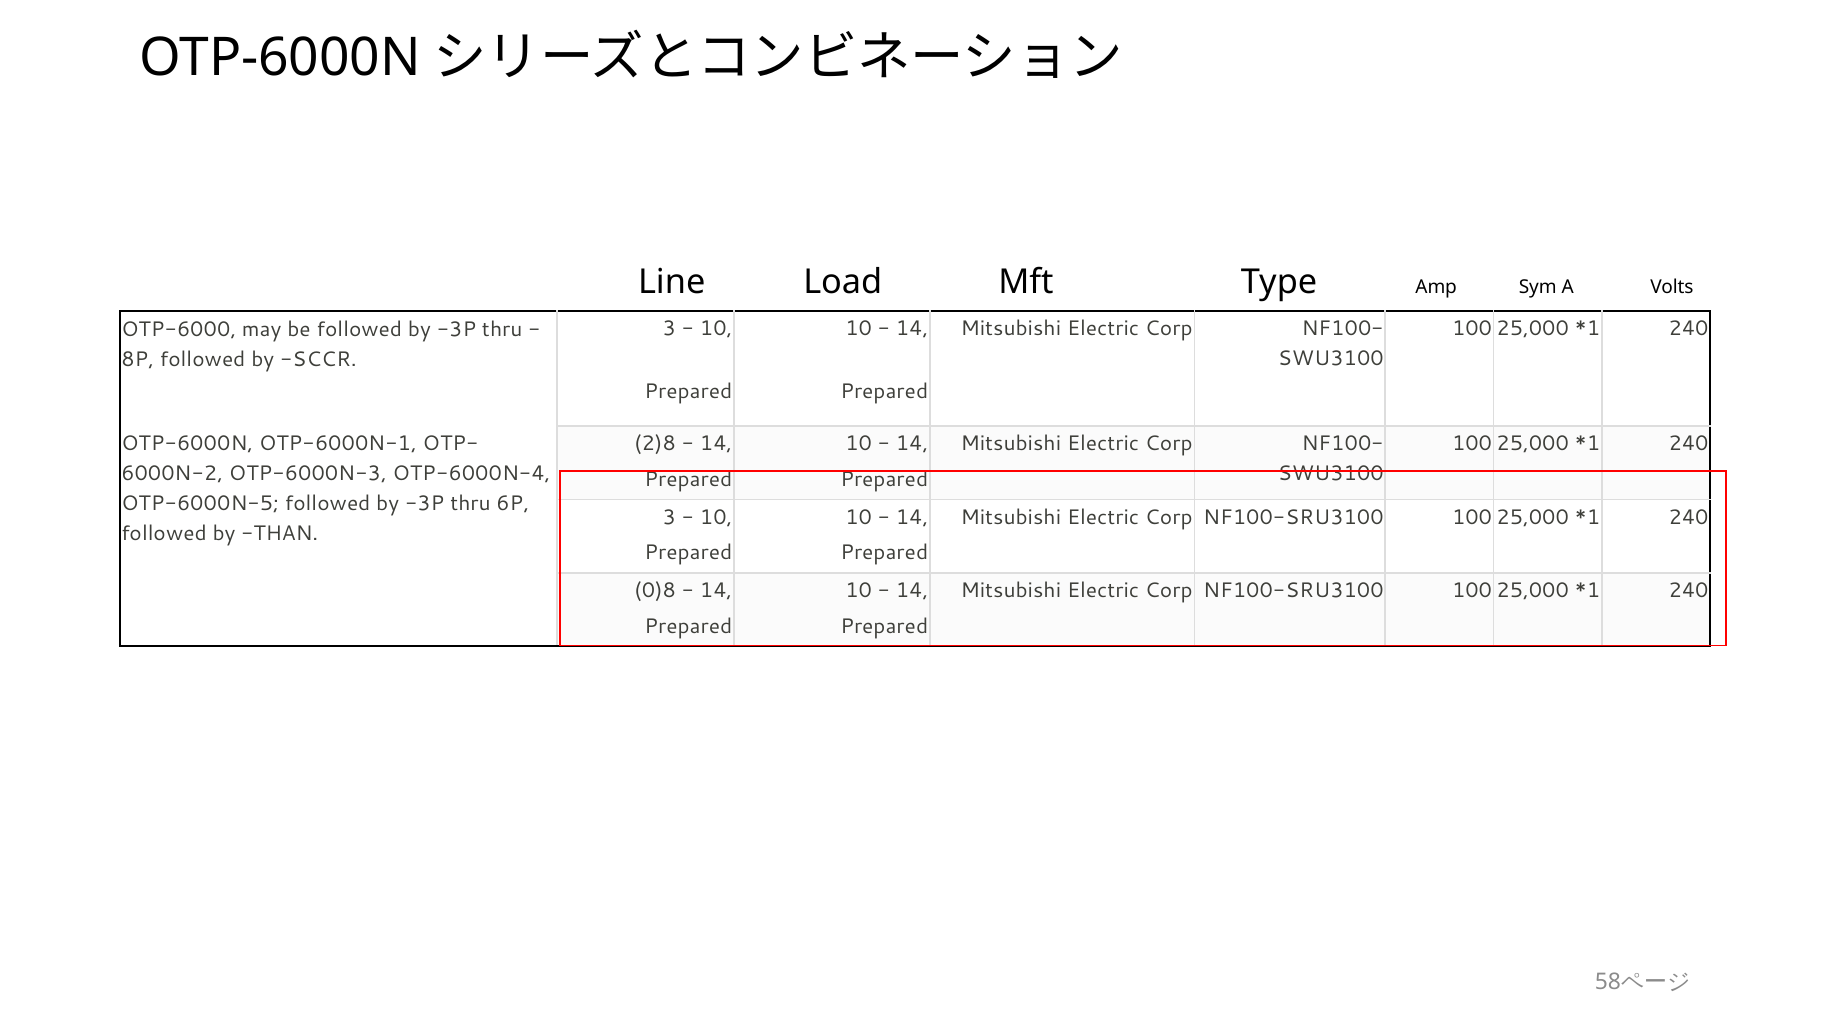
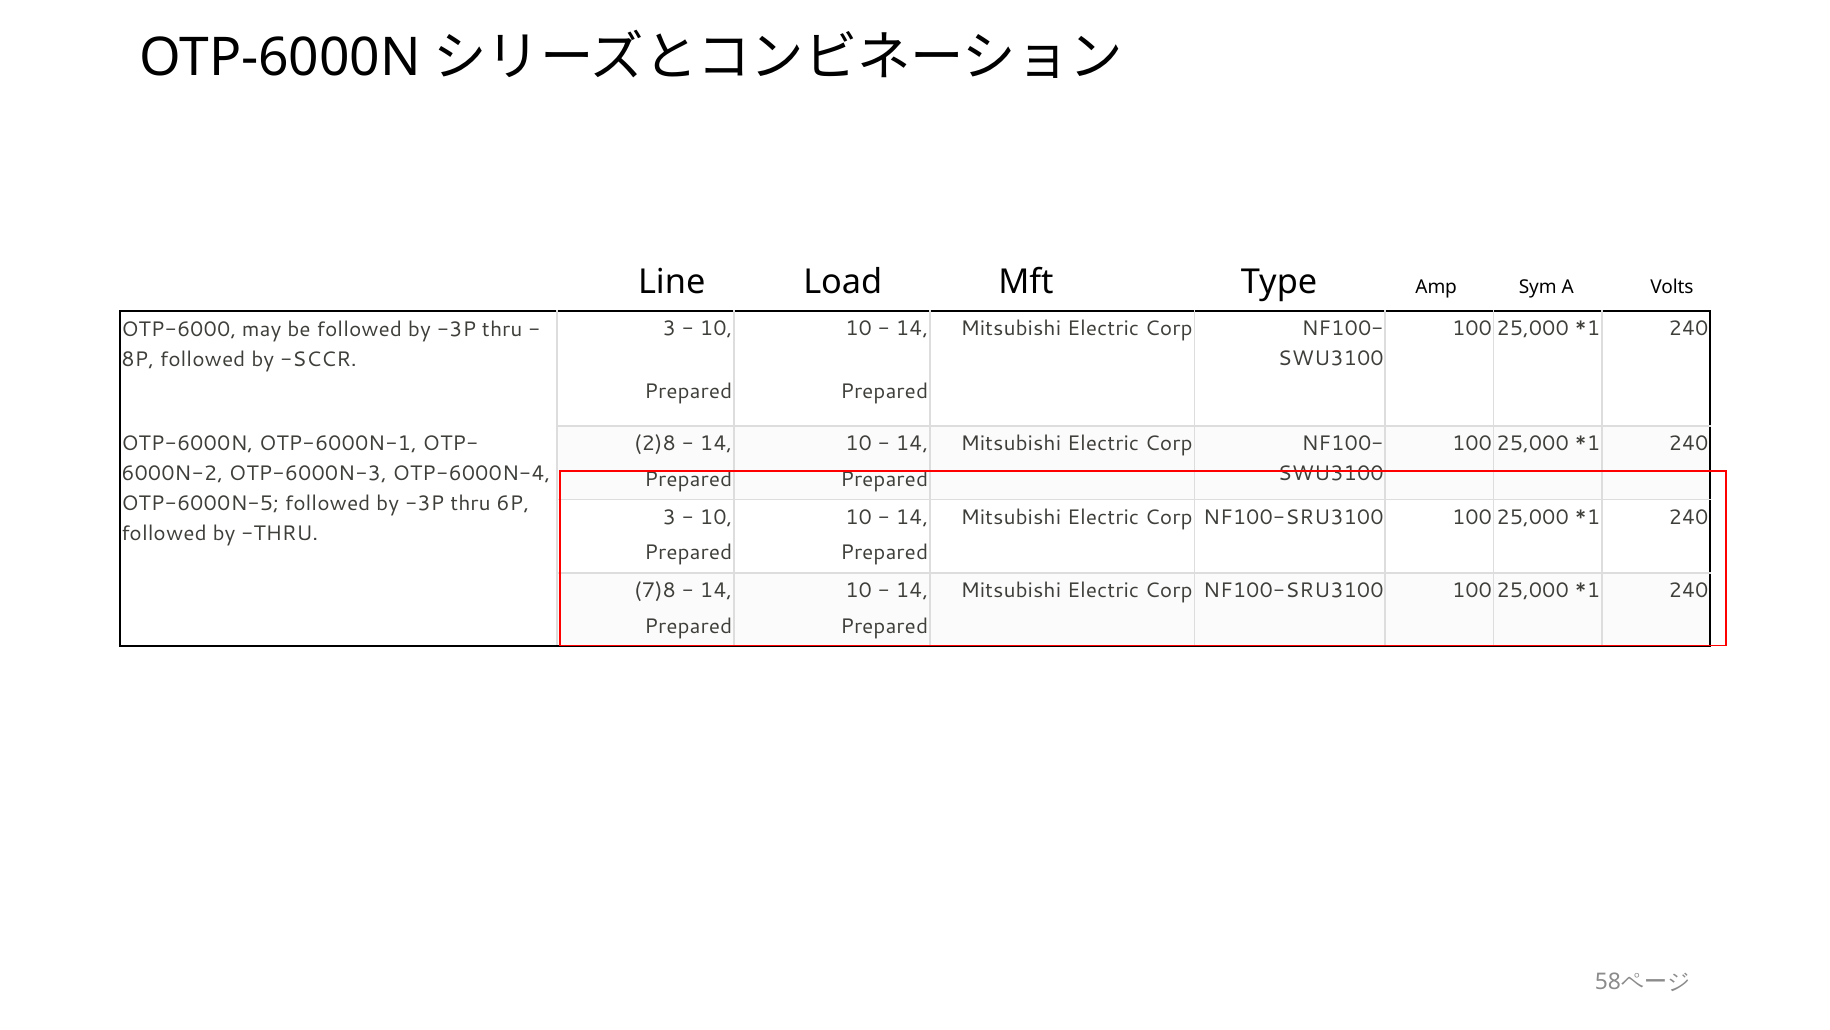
by THAN: THAN -> THRU
0)8: 0)8 -> 7)8
